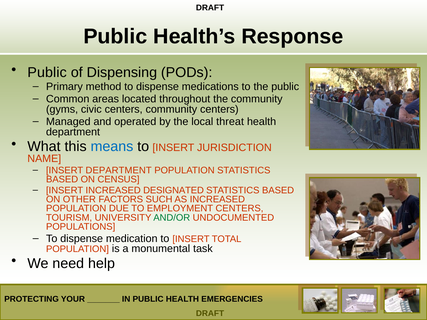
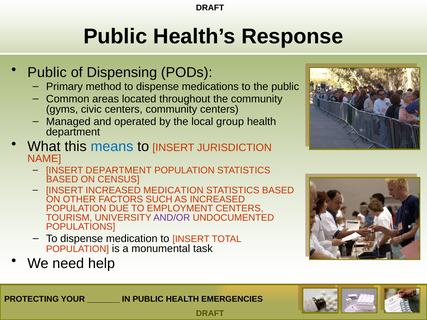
threat: threat -> group
INCREASED DESIGNATED: DESIGNATED -> MEDICATION
AND/OR colour: green -> purple
